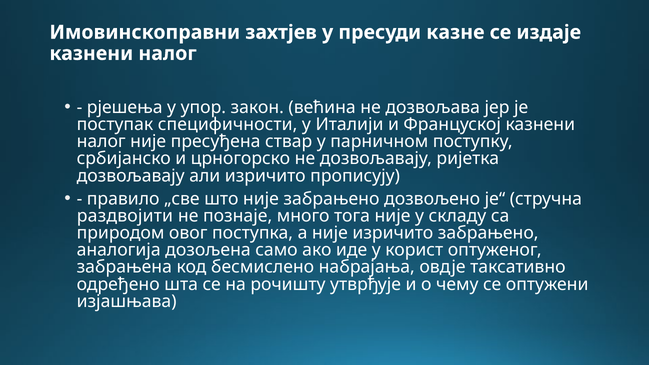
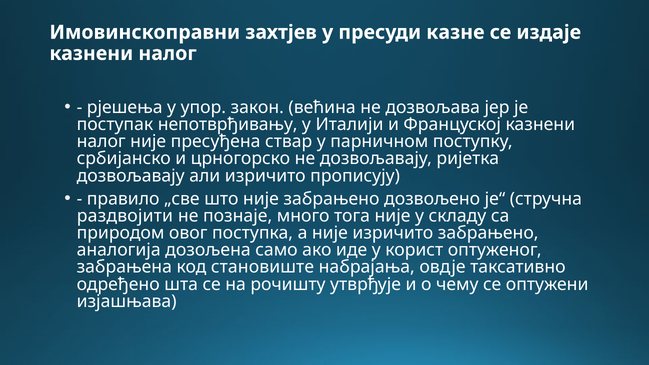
специфичности: специфичности -> непотврђивању
бесмислено: бесмислено -> становиште
